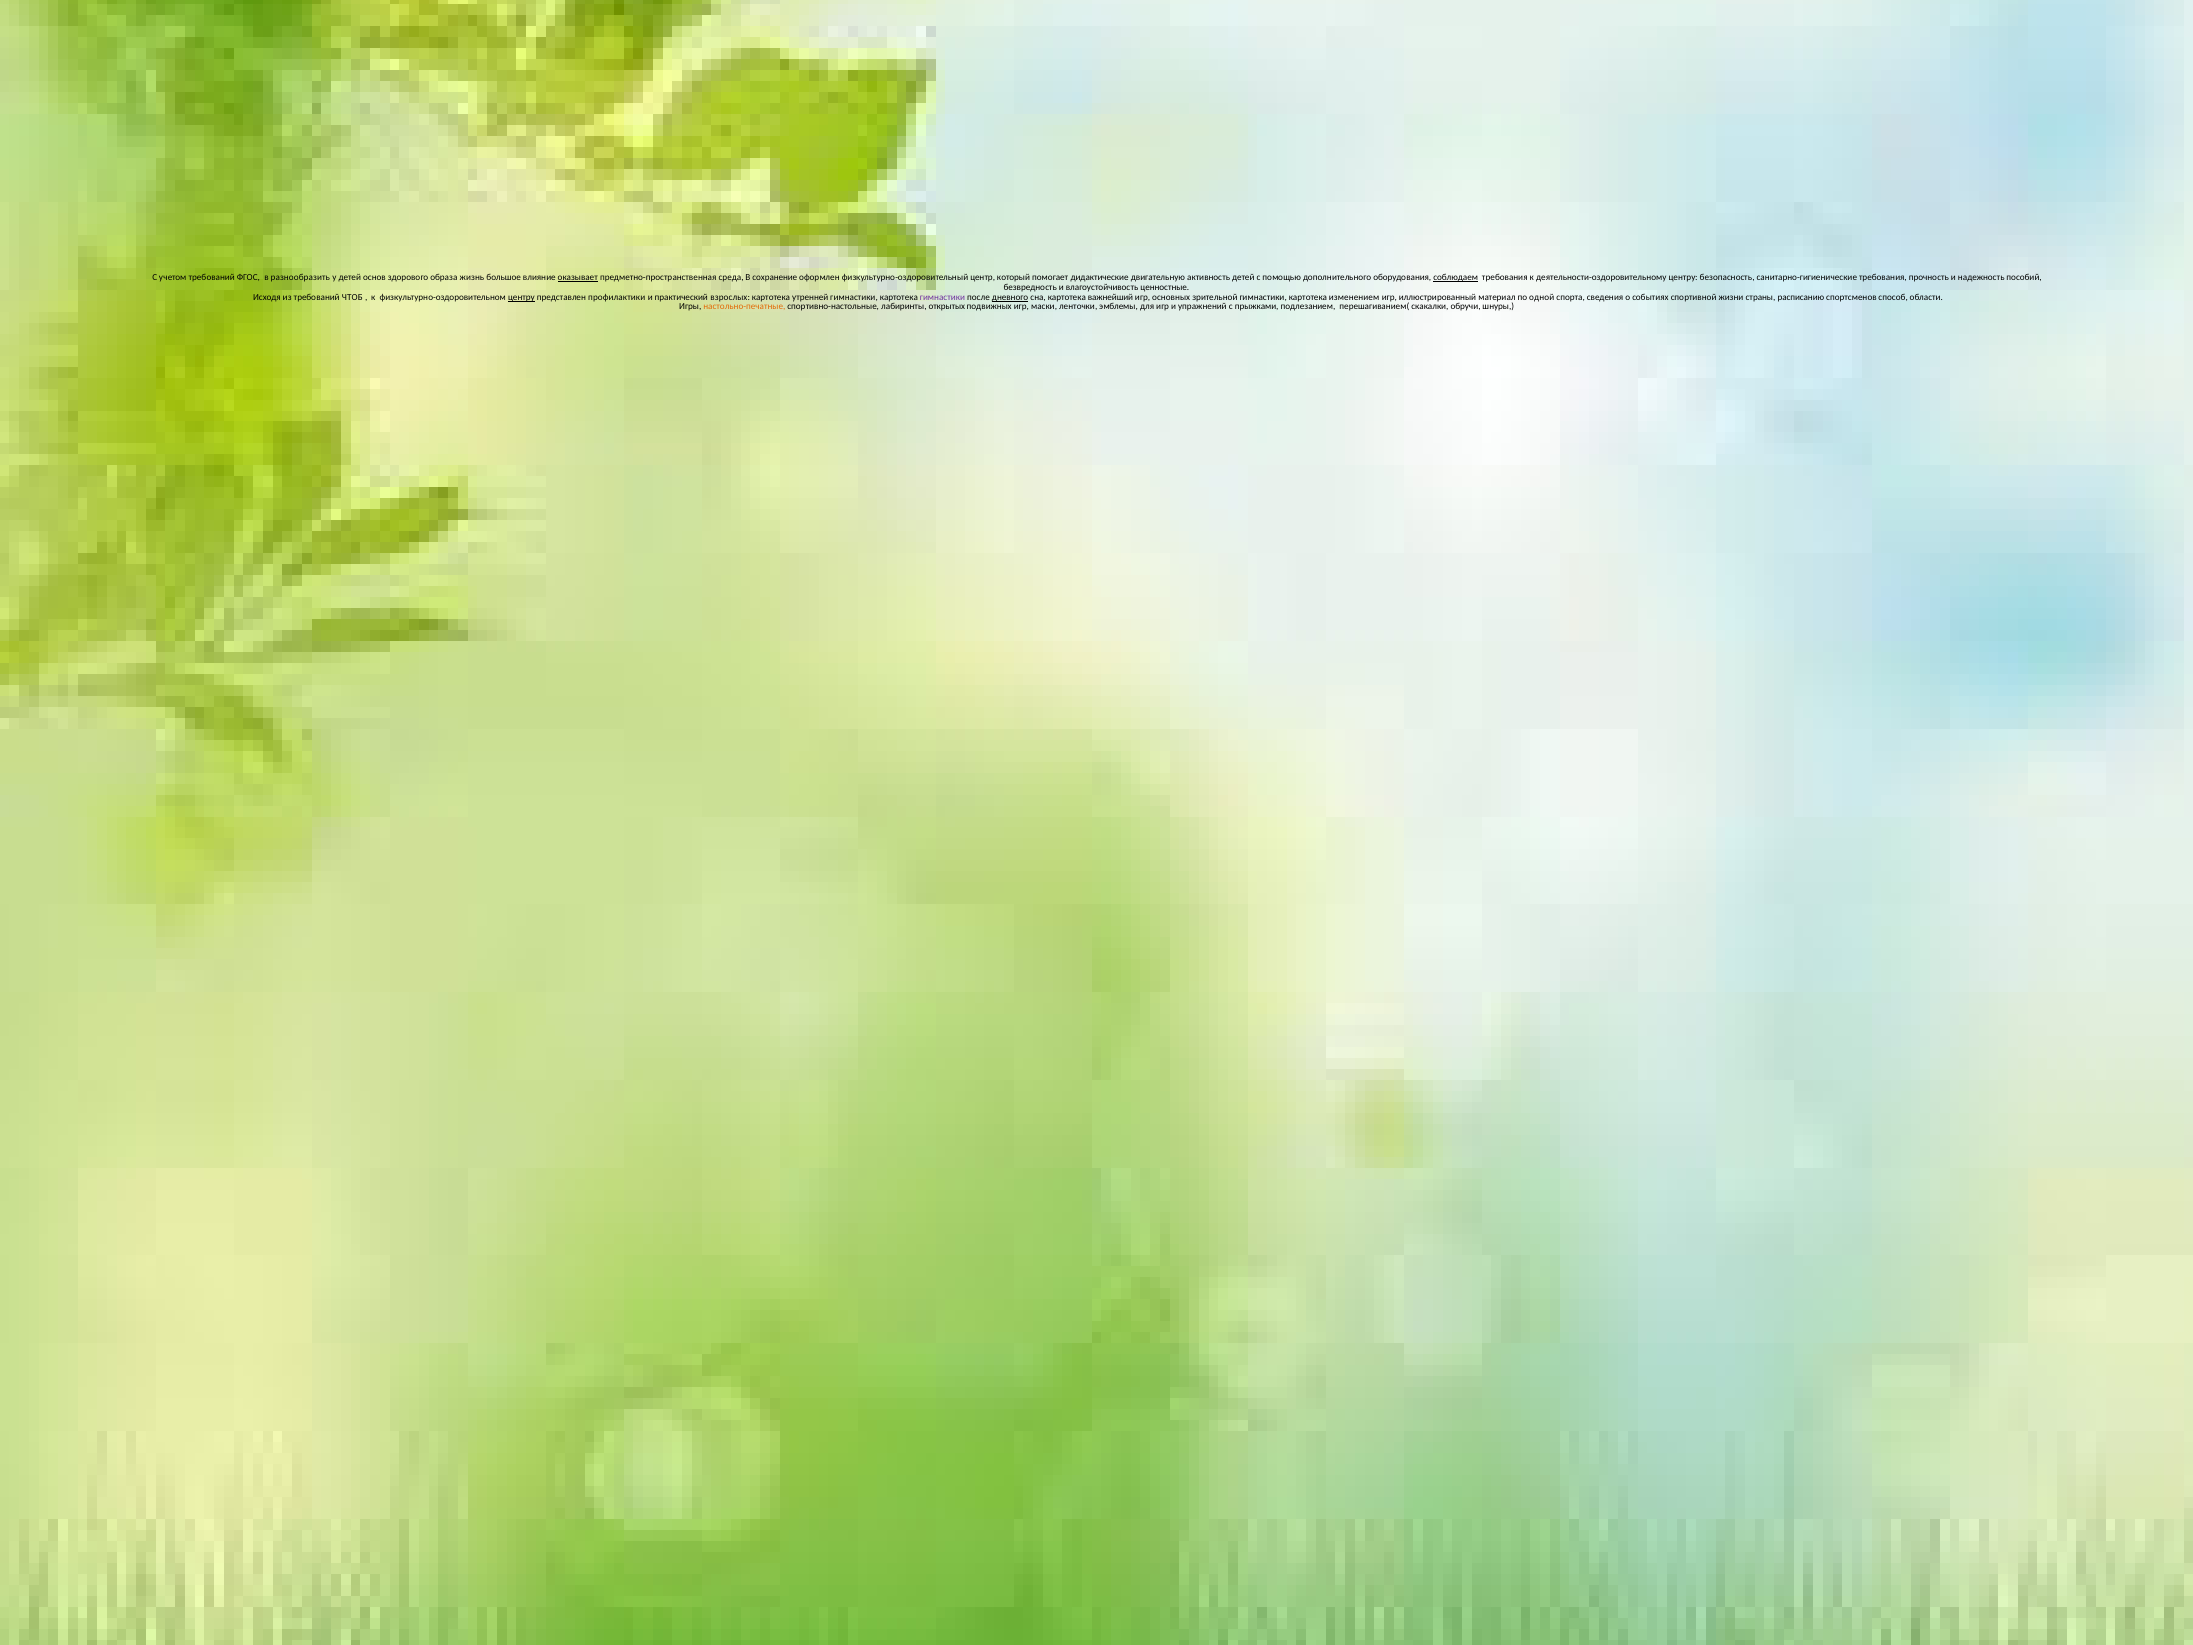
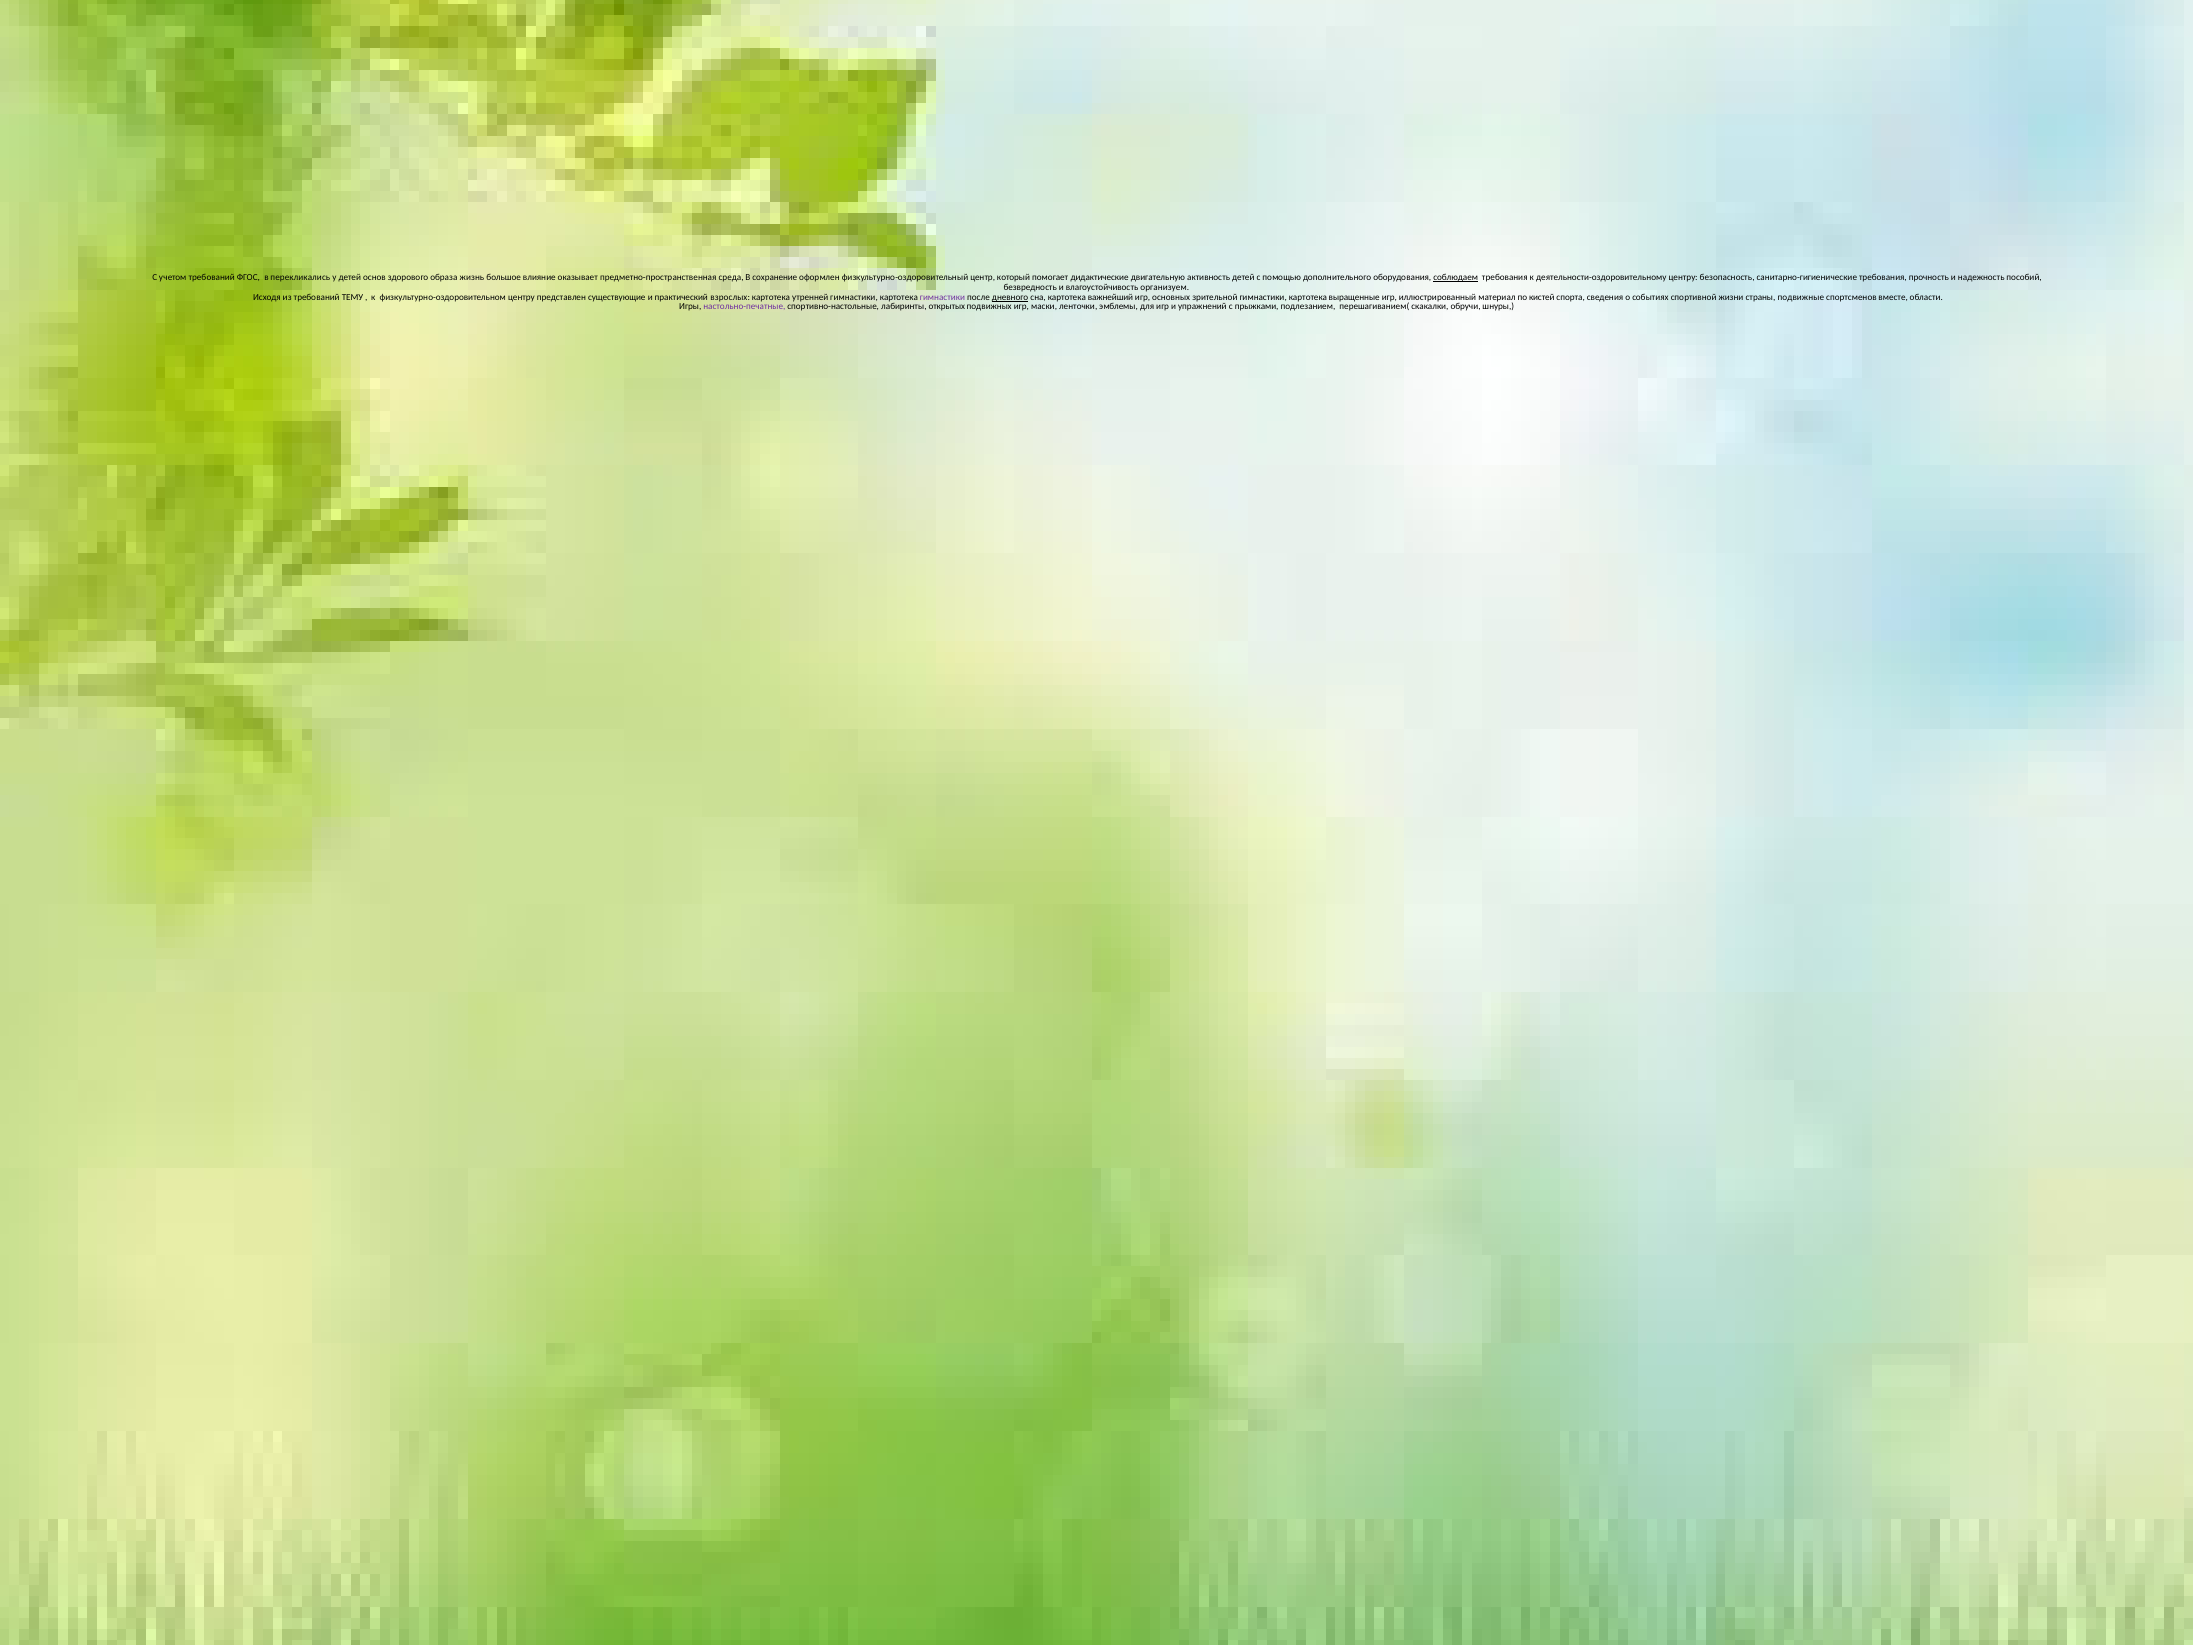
разнообразить: разнообразить -> перекликались
оказывает underline: present -> none
ценностные: ценностные -> организуем
ЧТОБ: ЧТОБ -> ТЕМУ
центру at (521, 297) underline: present -> none
профилактики: профилактики -> существующие
изменением: изменением -> выращенные
одной: одной -> кистей
расписанию: расписанию -> подвижные
способ: способ -> вместе
настольно-печатные colour: orange -> purple
